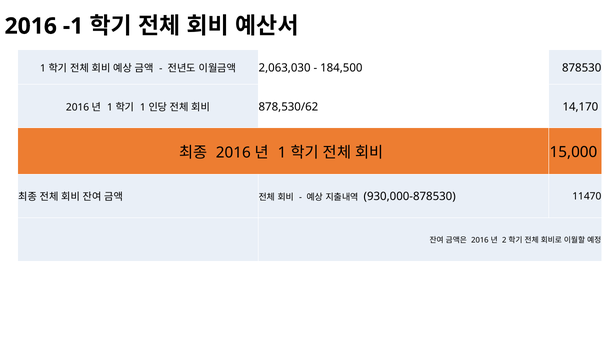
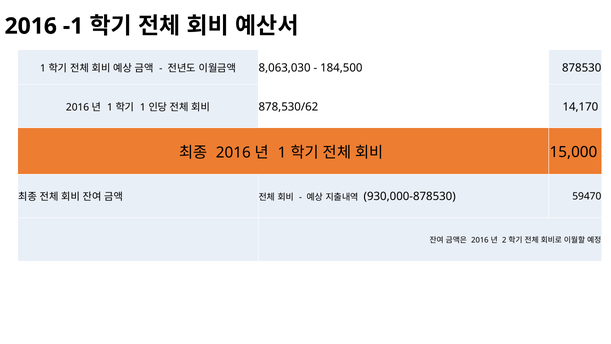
2,063,030: 2,063,030 -> 8,063,030
11470: 11470 -> 59470
